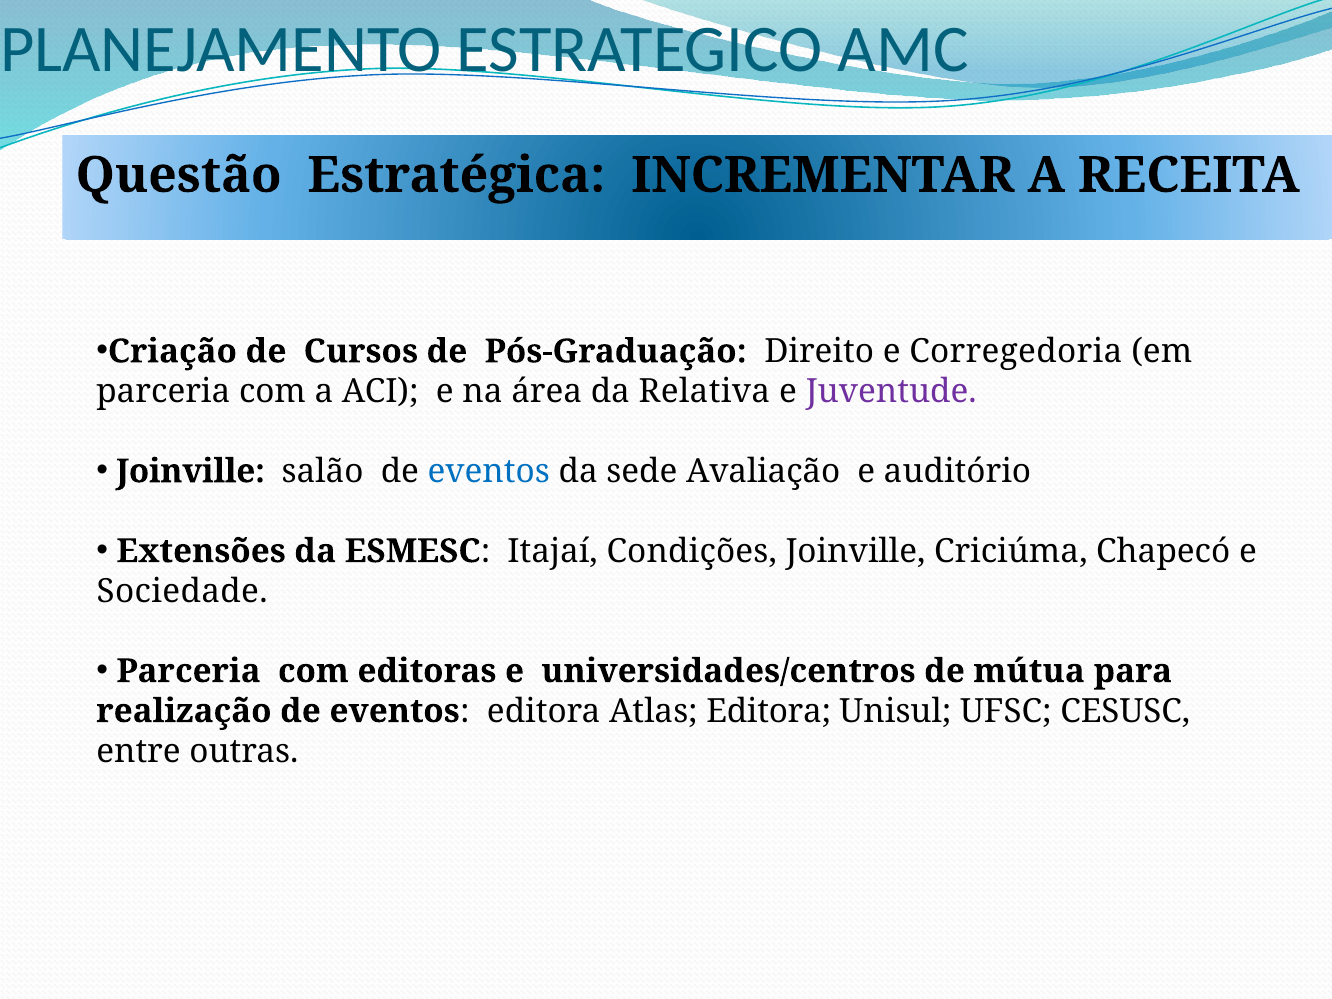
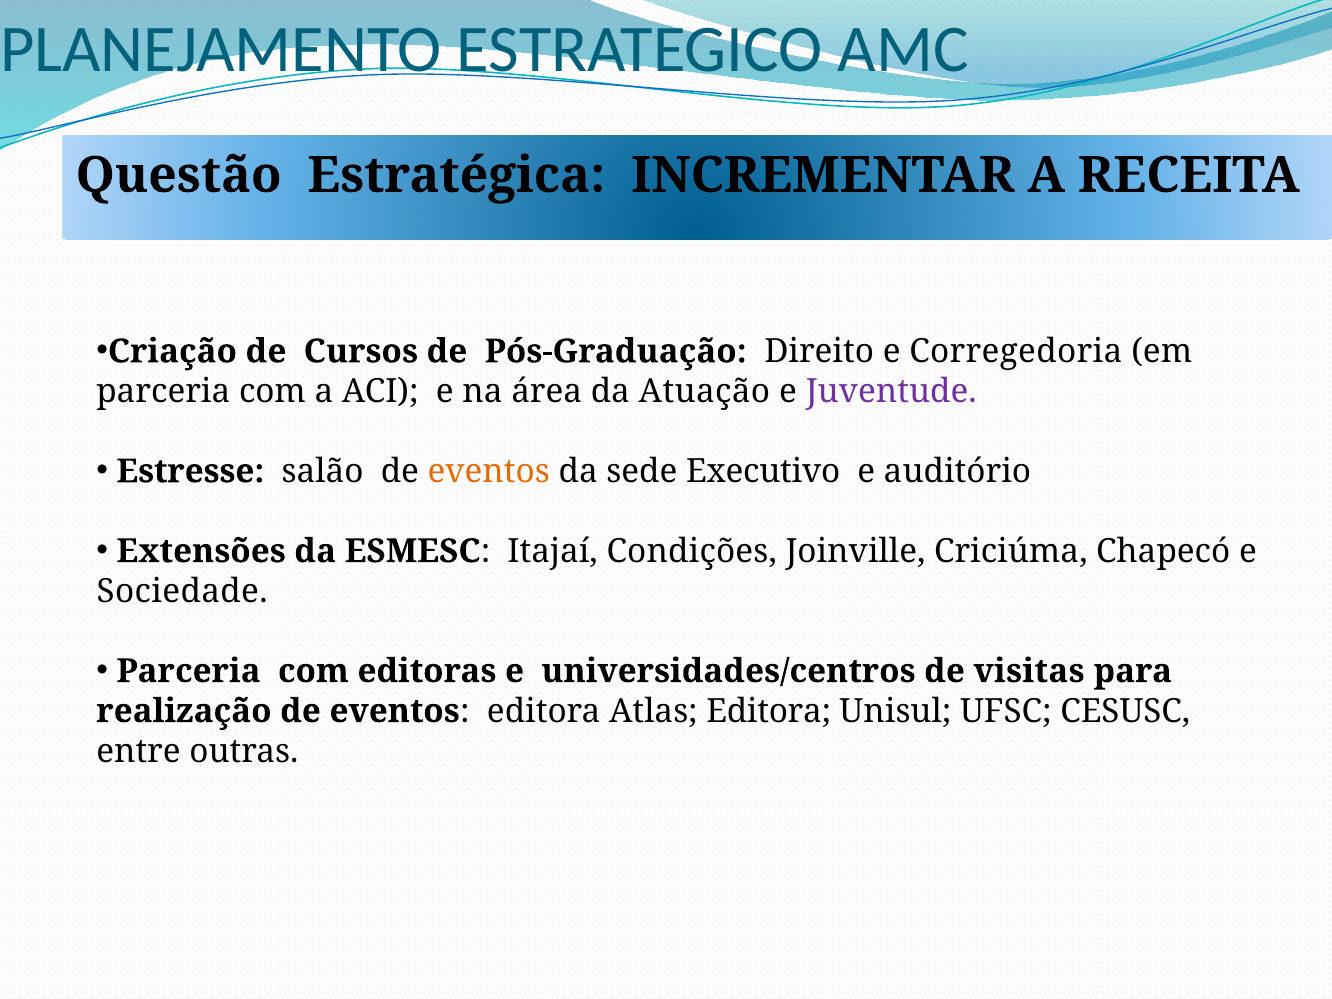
Relativa: Relativa -> Atuação
Joinville at (191, 471): Joinville -> Estresse
eventos at (489, 471) colour: blue -> orange
Avaliação: Avaliação -> Executivo
mútua: mútua -> visitas
